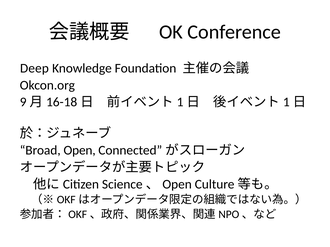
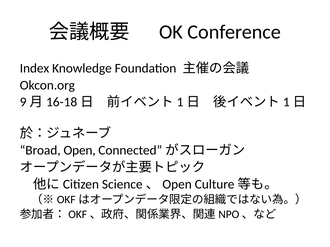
Deep: Deep -> Index
